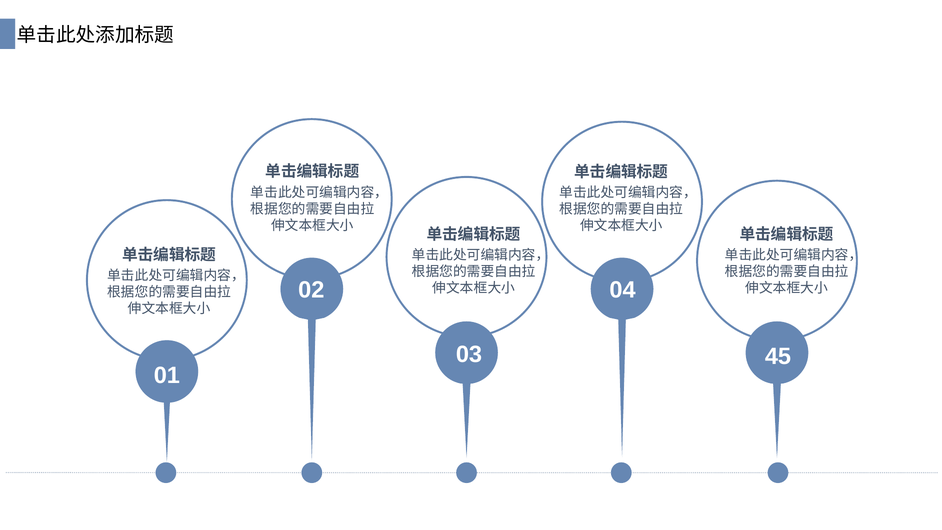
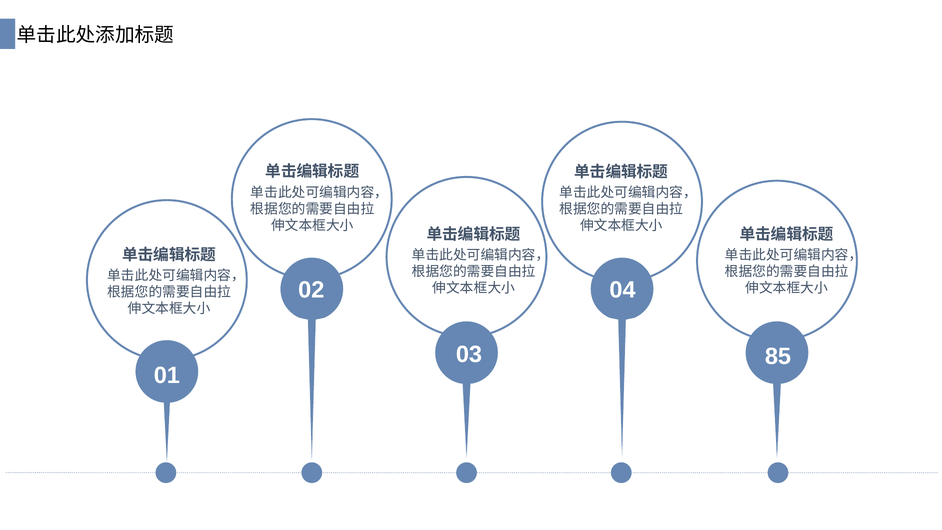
45: 45 -> 85
